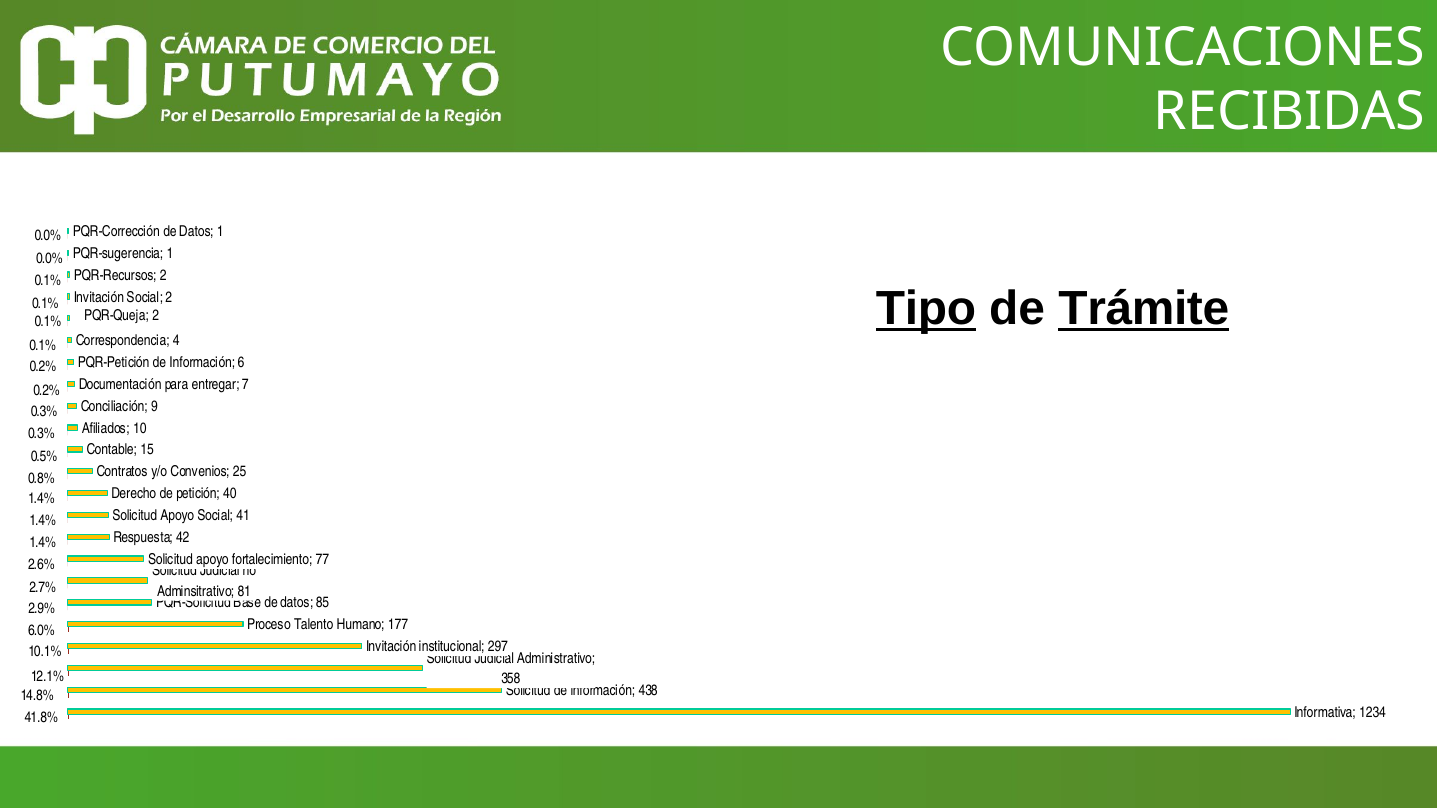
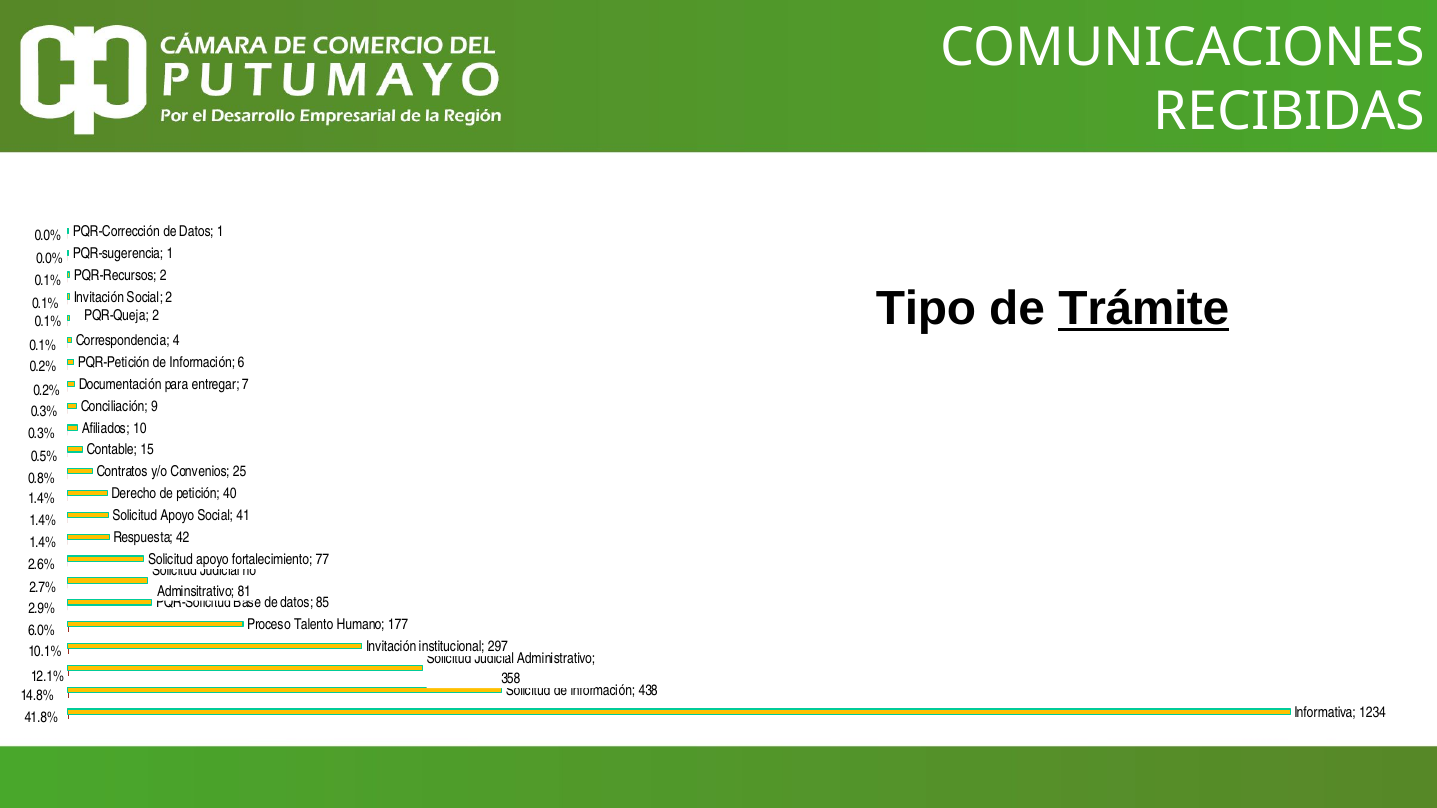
Tipo underline: present -> none
